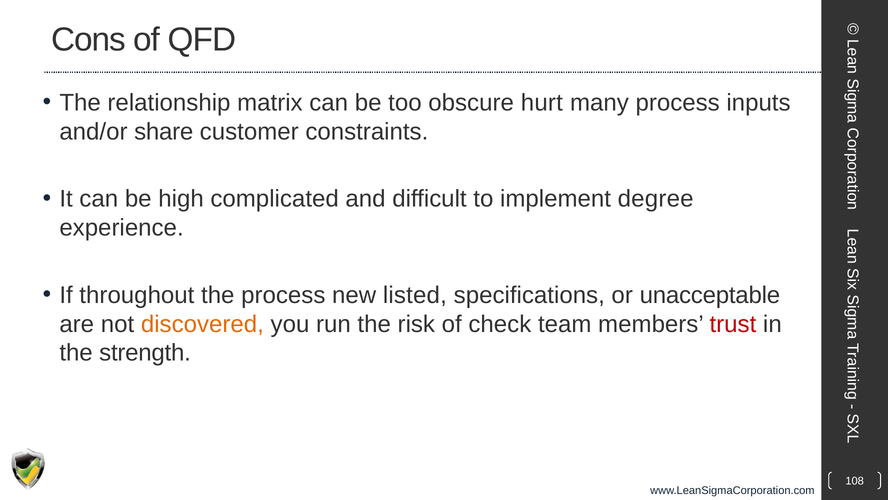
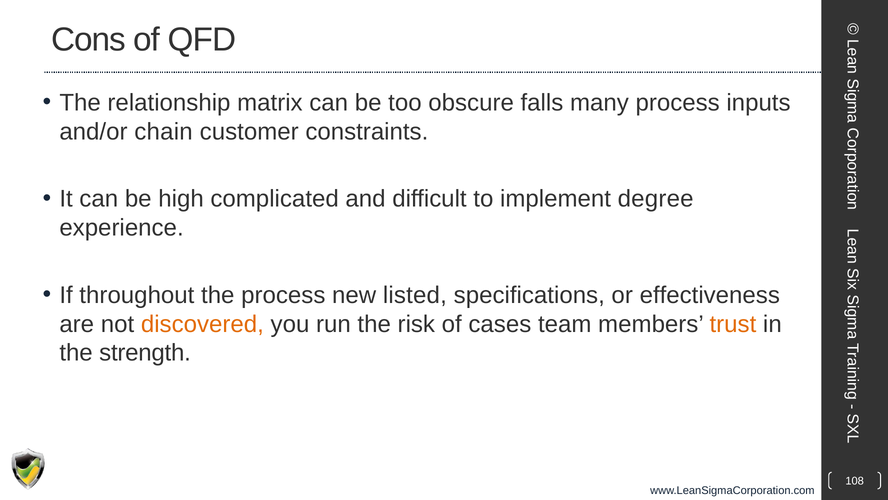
hurt: hurt -> falls
share: share -> chain
unacceptable: unacceptable -> effectiveness
check: check -> cases
trust colour: red -> orange
